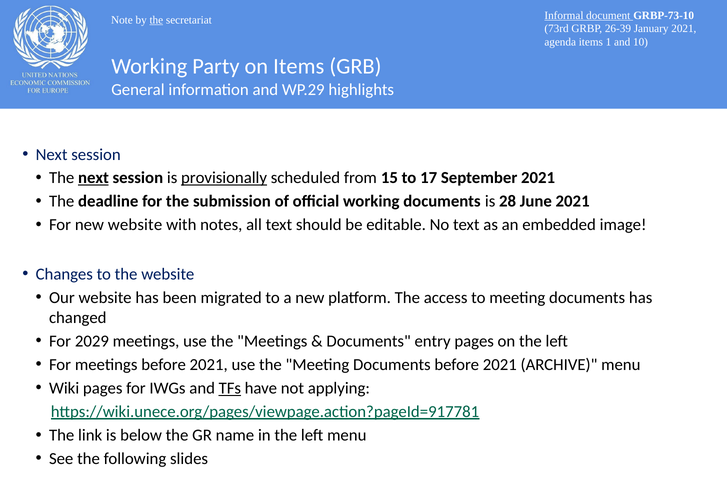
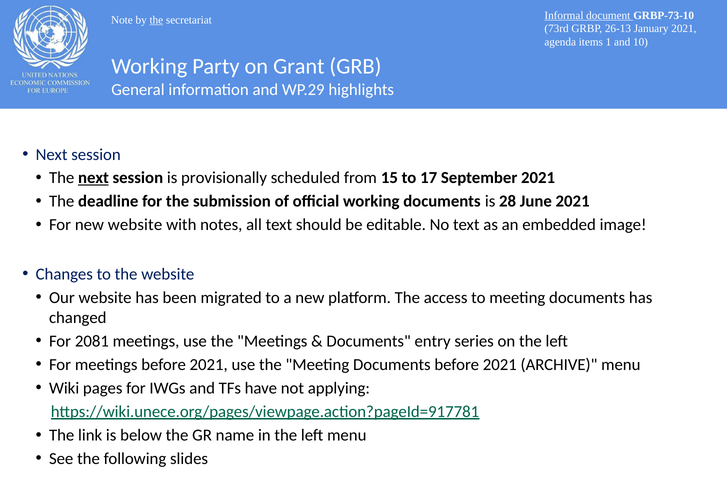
26-39: 26-39 -> 26-13
on Items: Items -> Grant
provisionally underline: present -> none
2029: 2029 -> 2081
entry pages: pages -> series
TFs underline: present -> none
